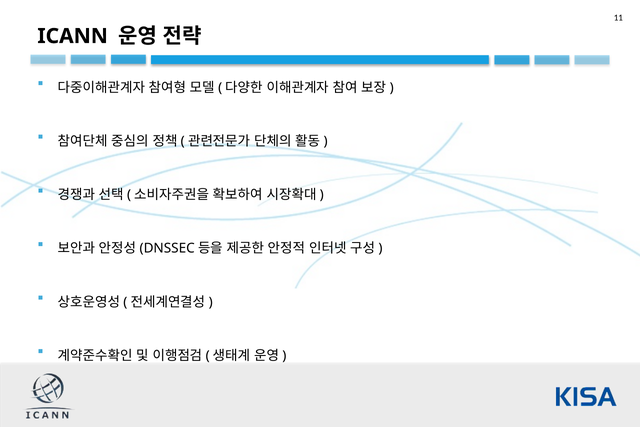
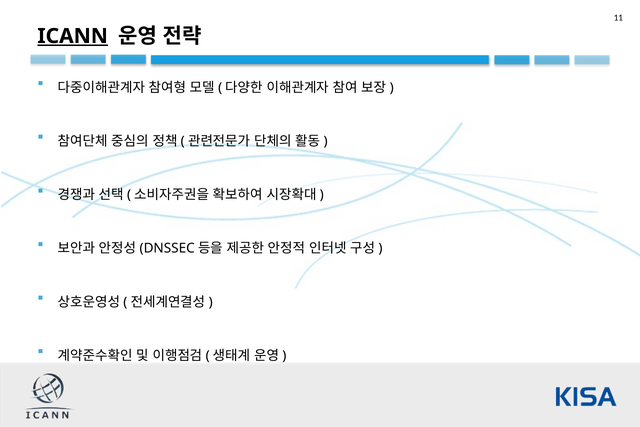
ICANN underline: none -> present
